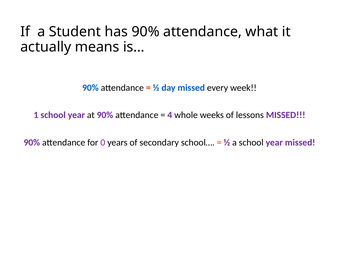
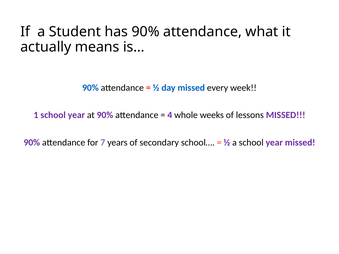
0: 0 -> 7
